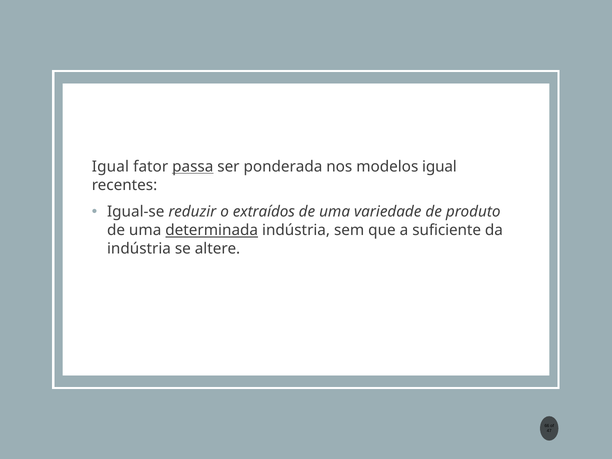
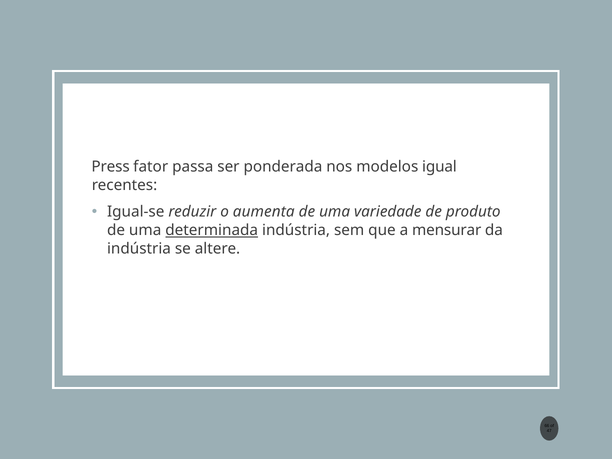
Igual at (110, 167): Igual -> Press
passa underline: present -> none
extraídos: extraídos -> aumenta
suficiente: suficiente -> mensurar
